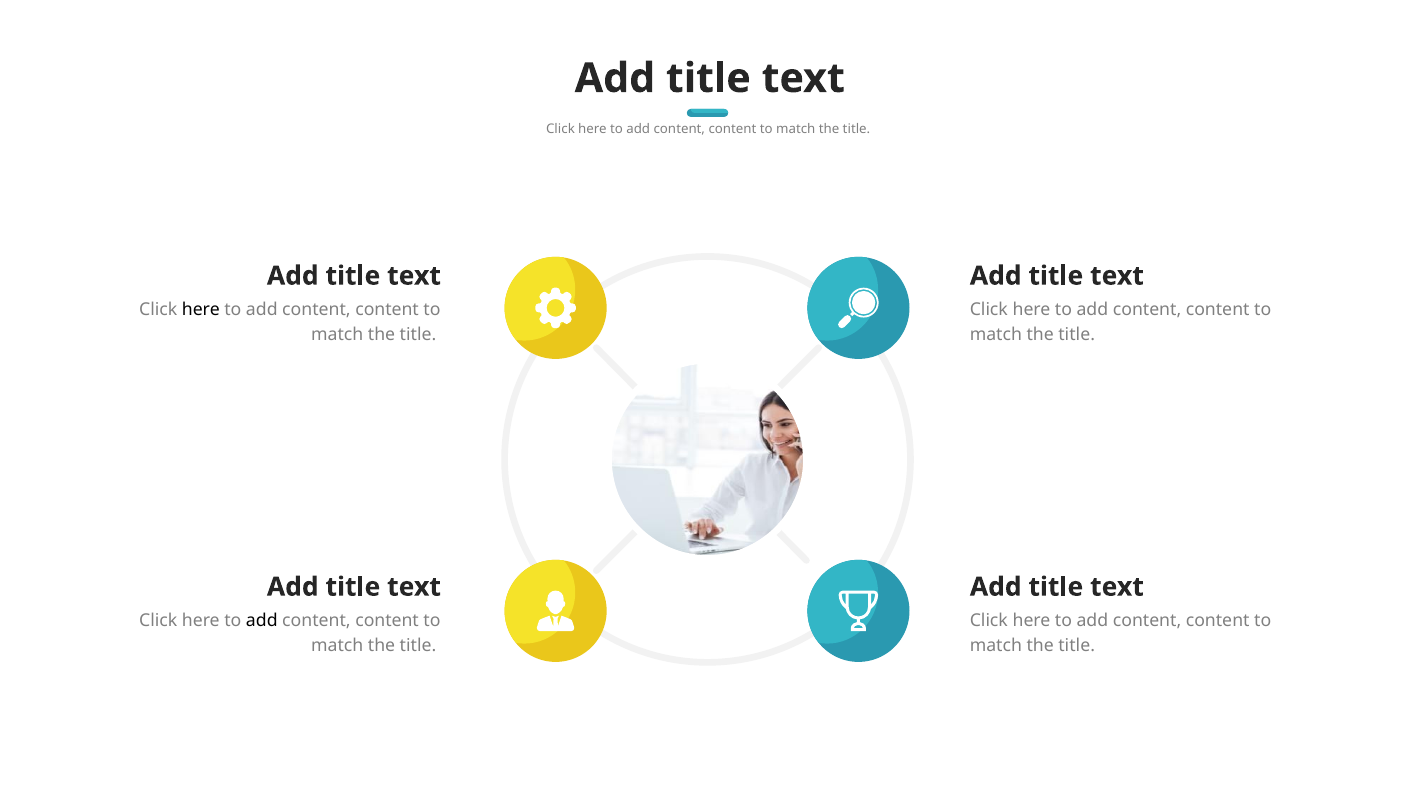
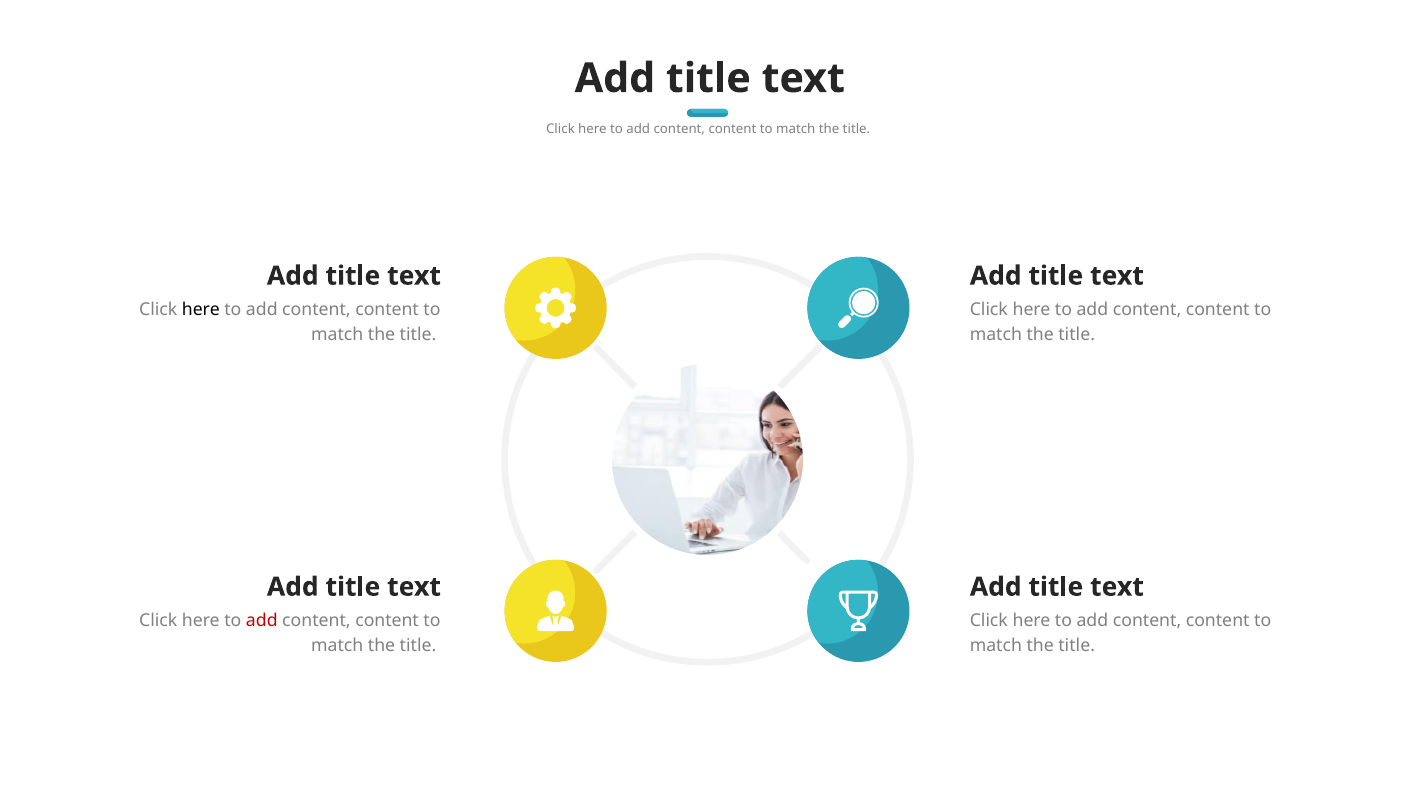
add at (262, 621) colour: black -> red
